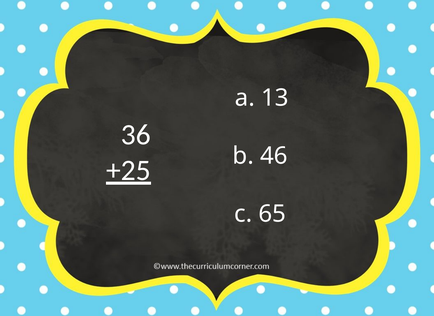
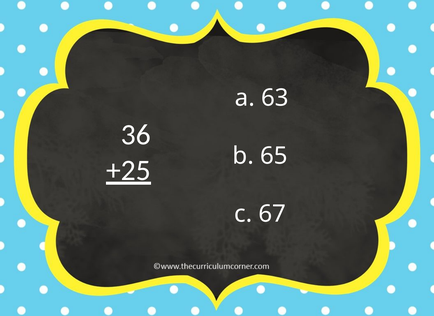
13: 13 -> 63
46: 46 -> 65
65: 65 -> 67
